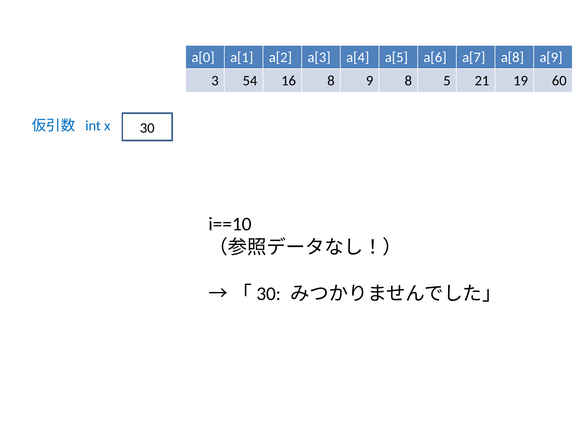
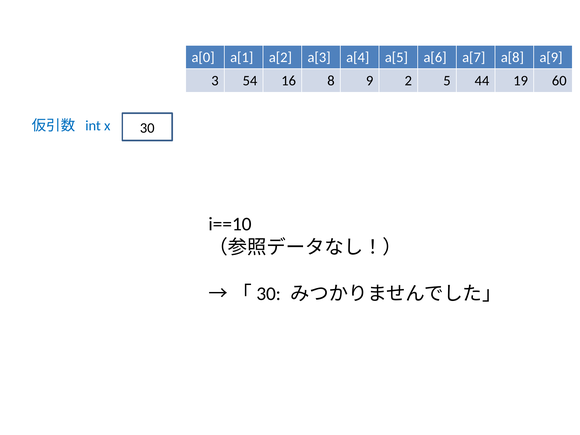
9 8: 8 -> 2
21: 21 -> 44
